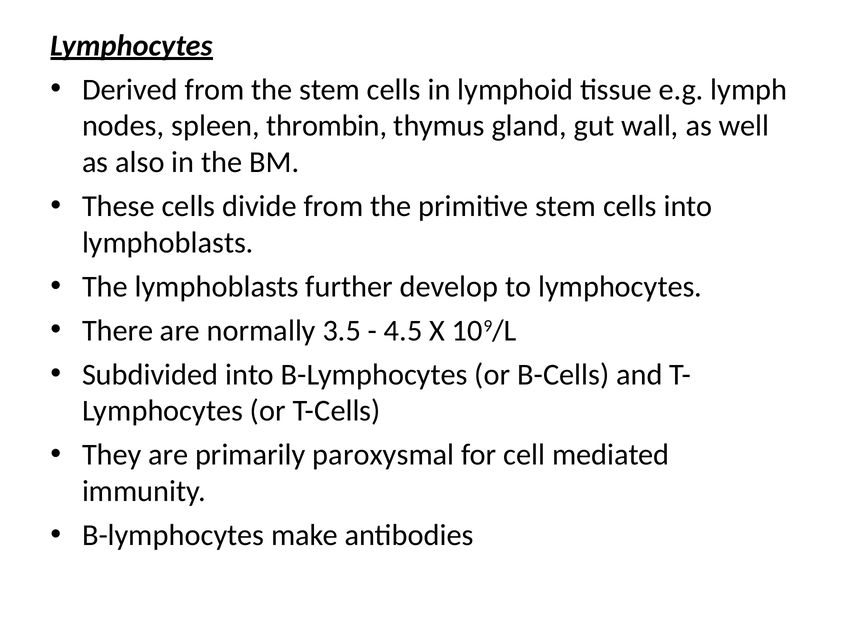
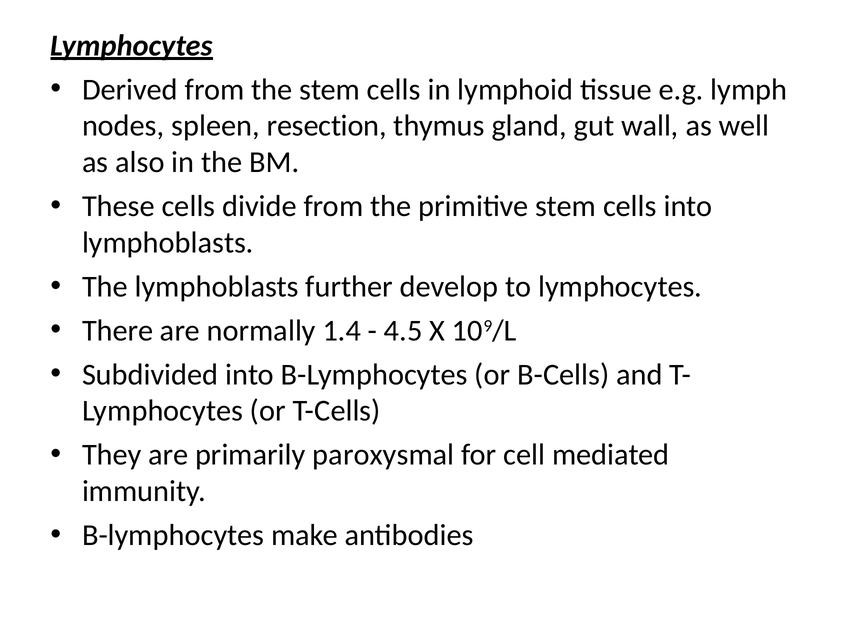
thrombin: thrombin -> resection
3.5: 3.5 -> 1.4
